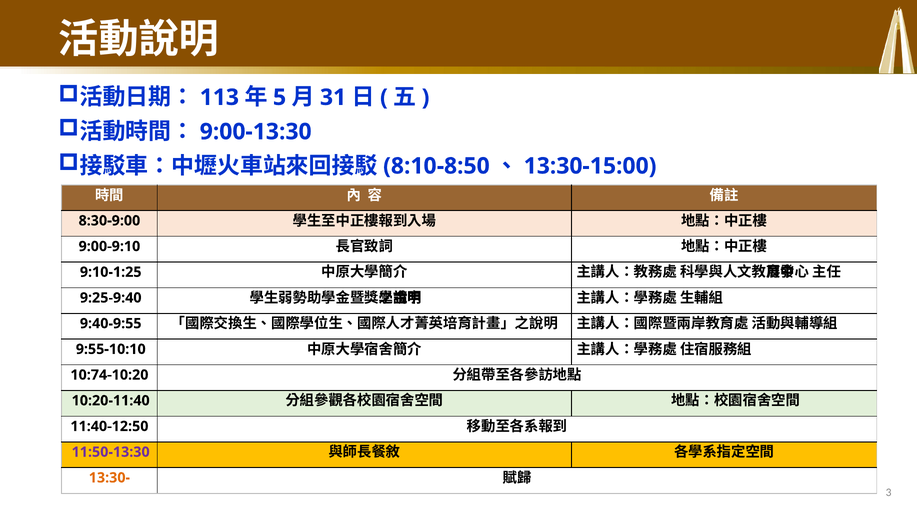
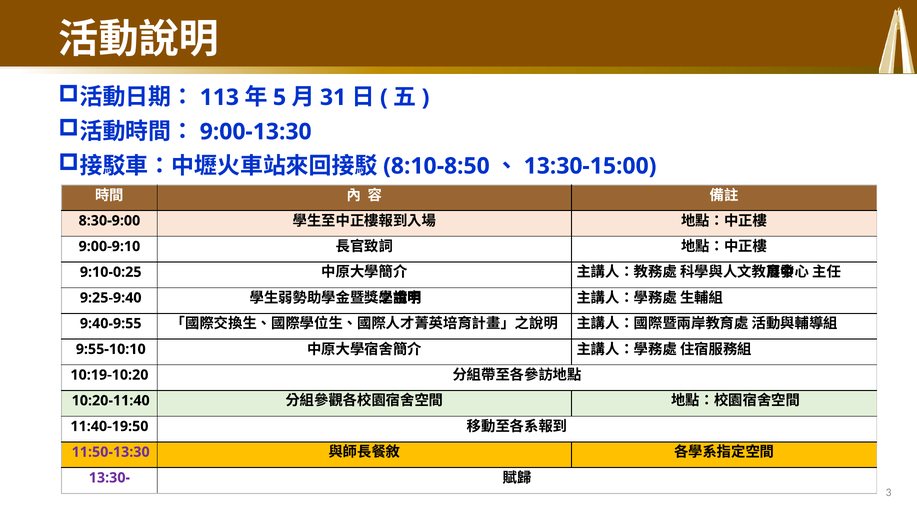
9:10-1:25: 9:10-1:25 -> 9:10-0:25
10:74-10:20: 10:74-10:20 -> 10:19-10:20
11:40-12:50: 11:40-12:50 -> 11:40-19:50
13:30- colour: orange -> purple
